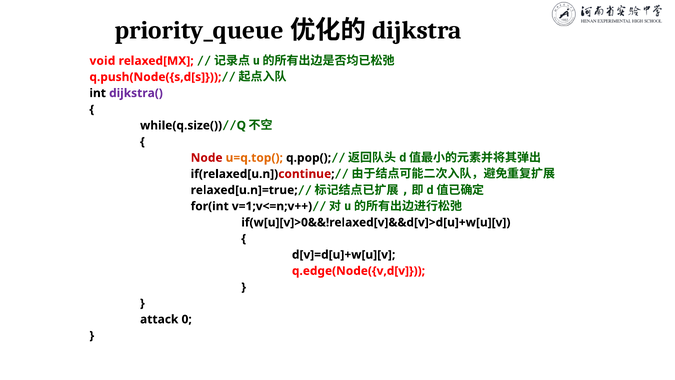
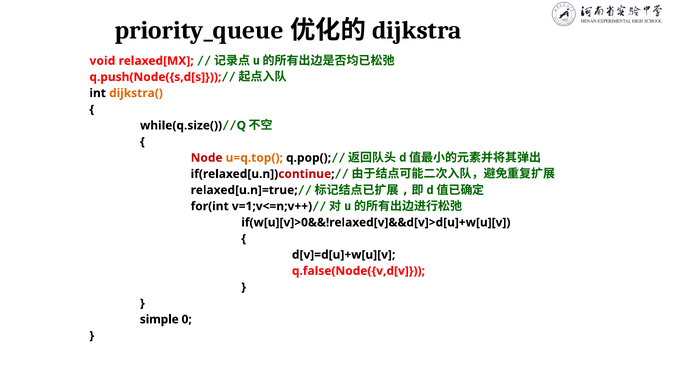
dijkstra( colour: purple -> orange
q.edge(Node({v,d[v: q.edge(Node({v,d[v -> q.false(Node({v,d[v
attack: attack -> simple
